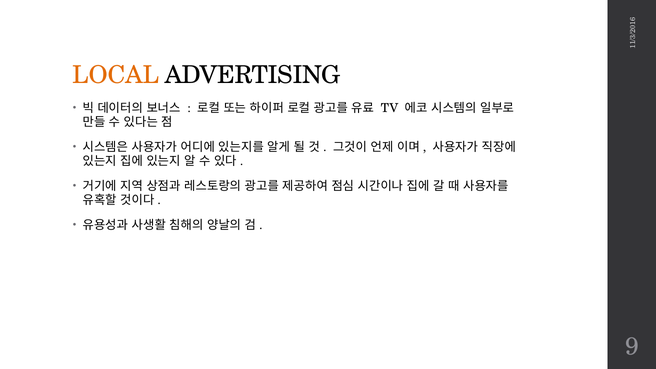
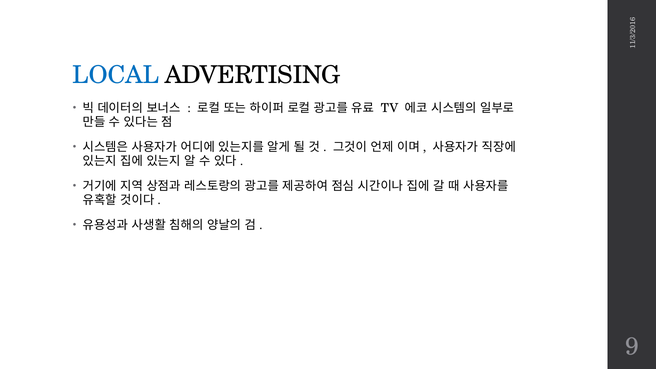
LOCAL colour: orange -> blue
